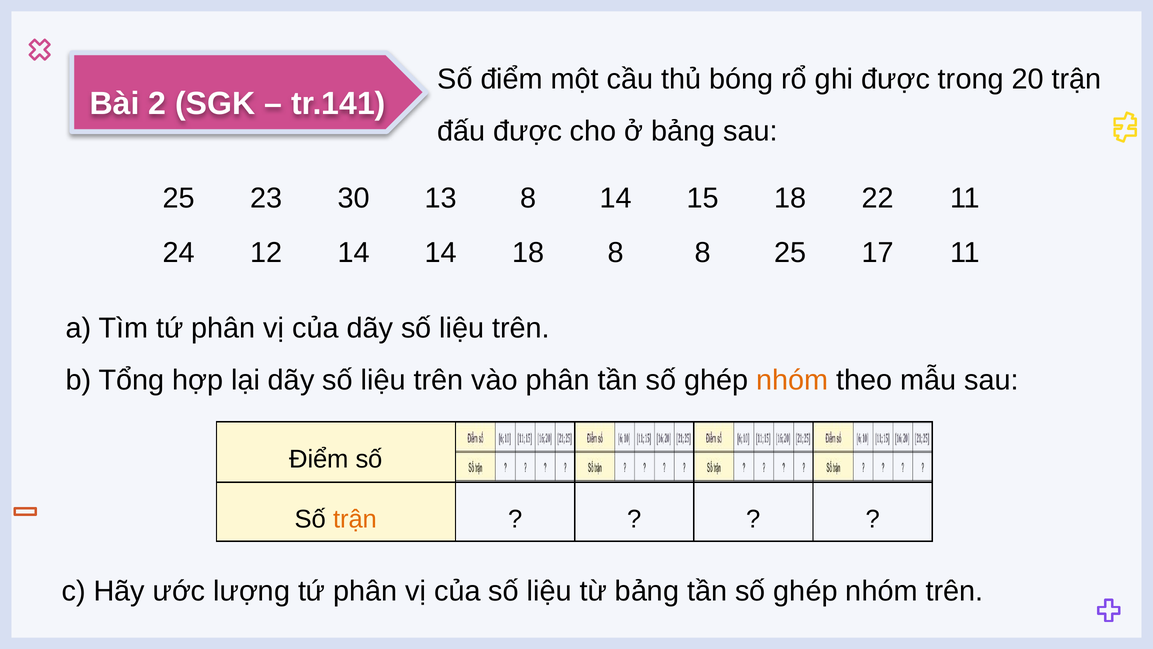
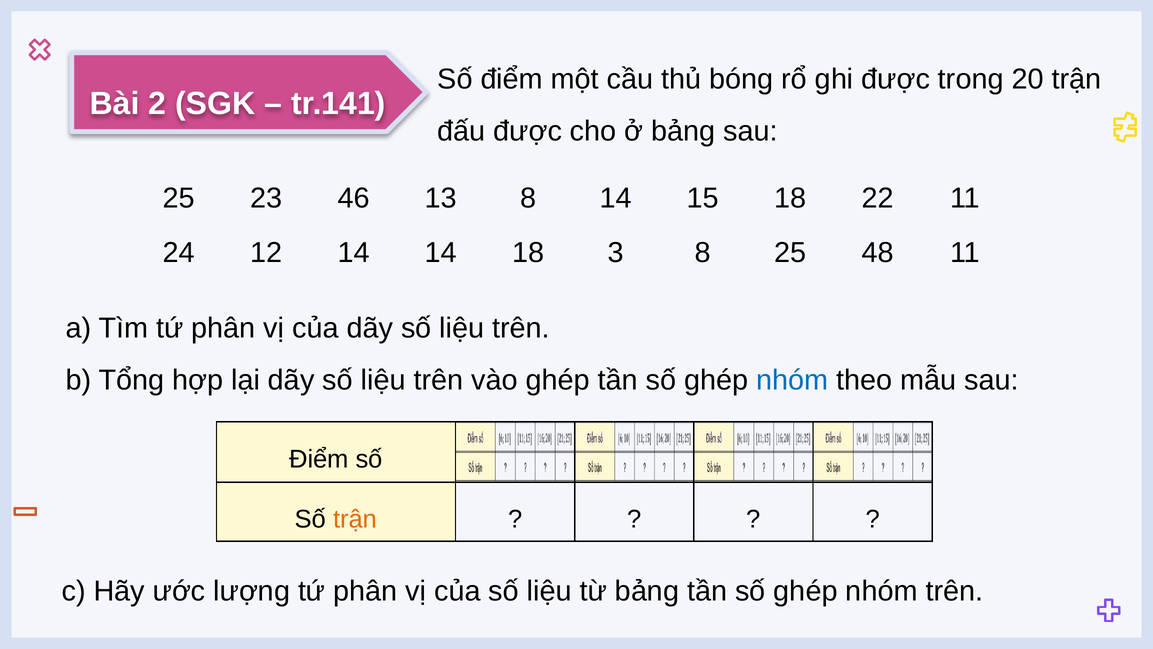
30: 30 -> 46
18 8: 8 -> 3
17: 17 -> 48
vào phân: phân -> ghép
nhóm at (792, 380) colour: orange -> blue
